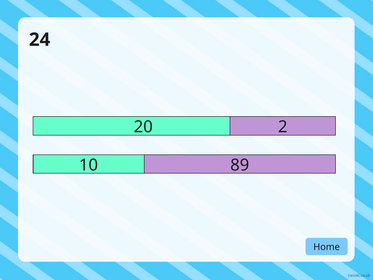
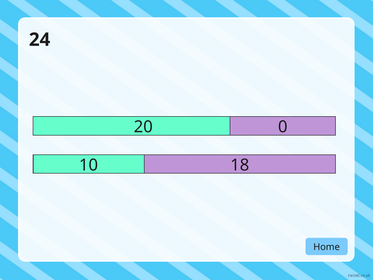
2: 2 -> 0
89: 89 -> 18
